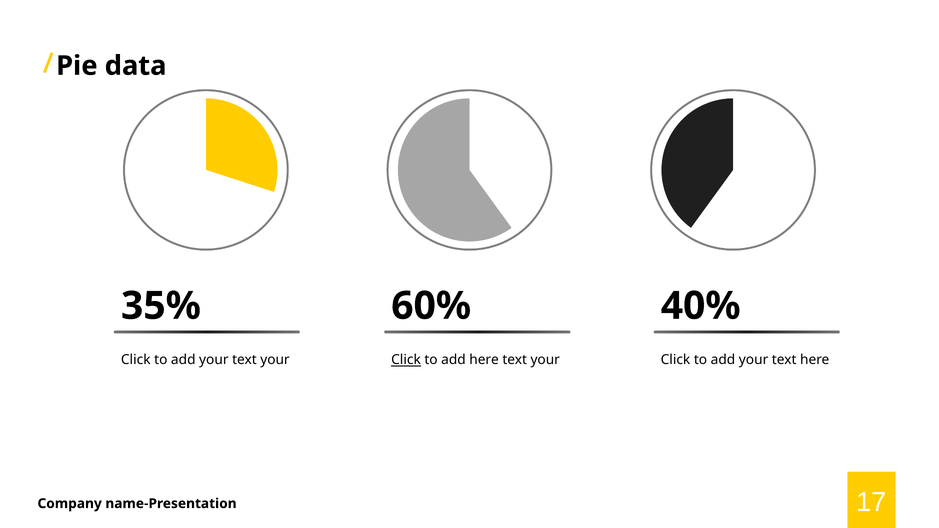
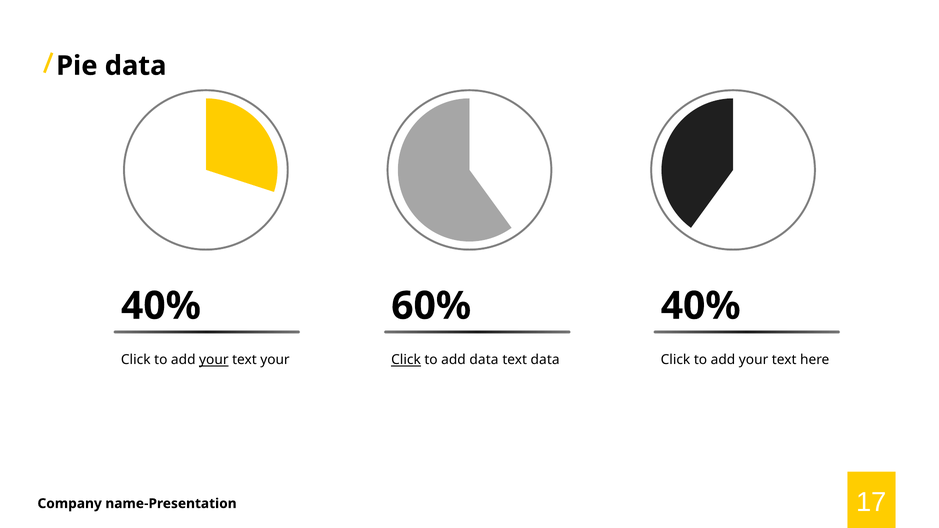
35% at (161, 306): 35% -> 40%
your at (214, 360) underline: none -> present
add here: here -> data
your at (545, 360): your -> data
